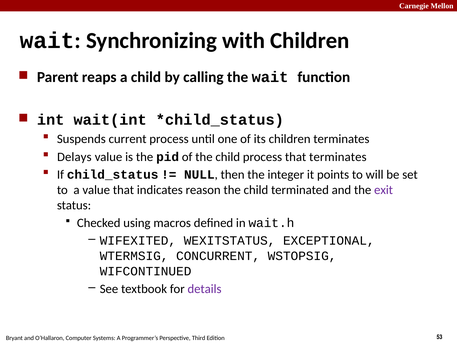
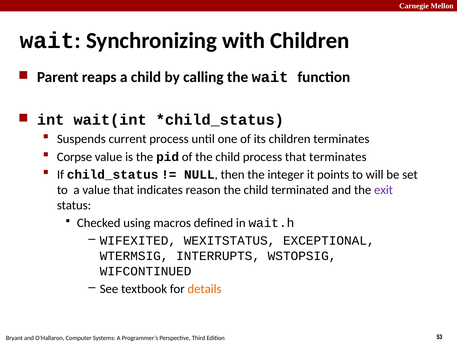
Delays: Delays -> Corpse
CONCURRENT: CONCURRENT -> INTERRUPTS
details colour: purple -> orange
